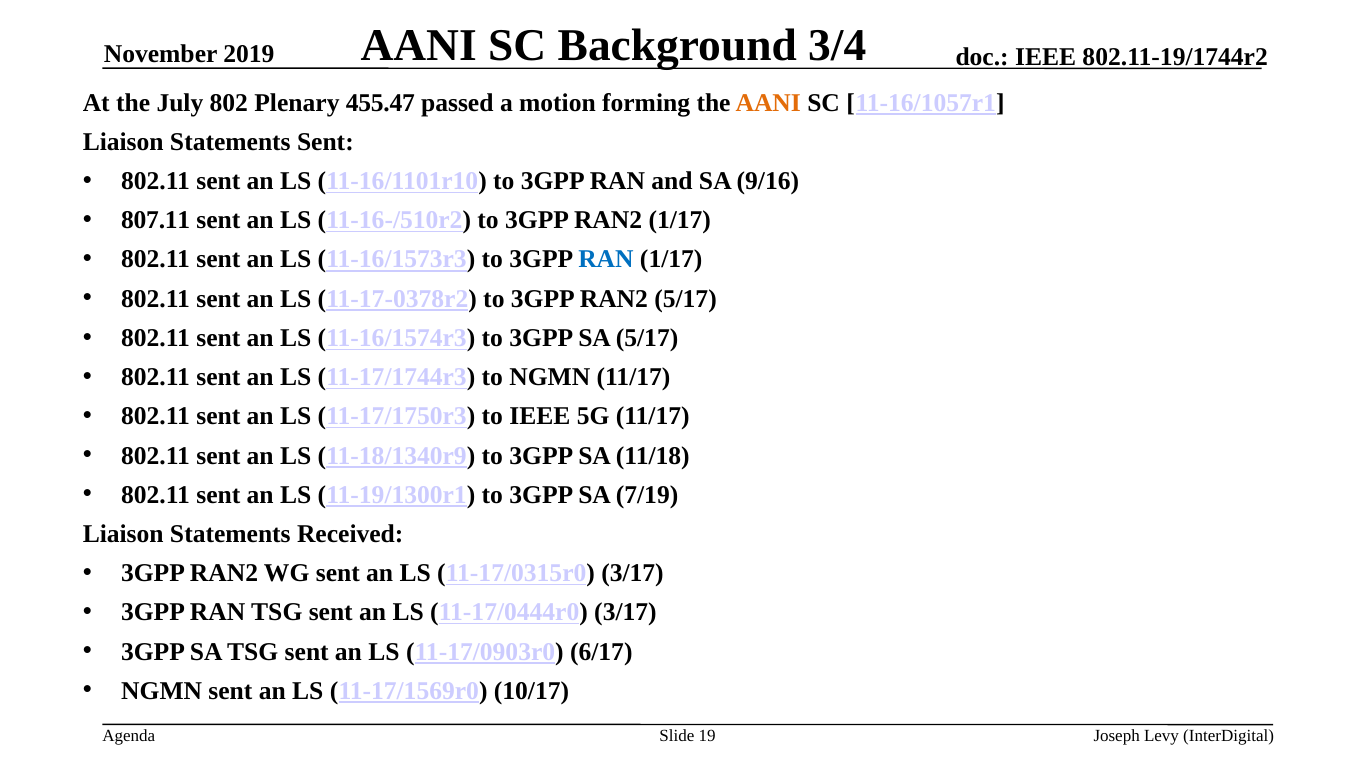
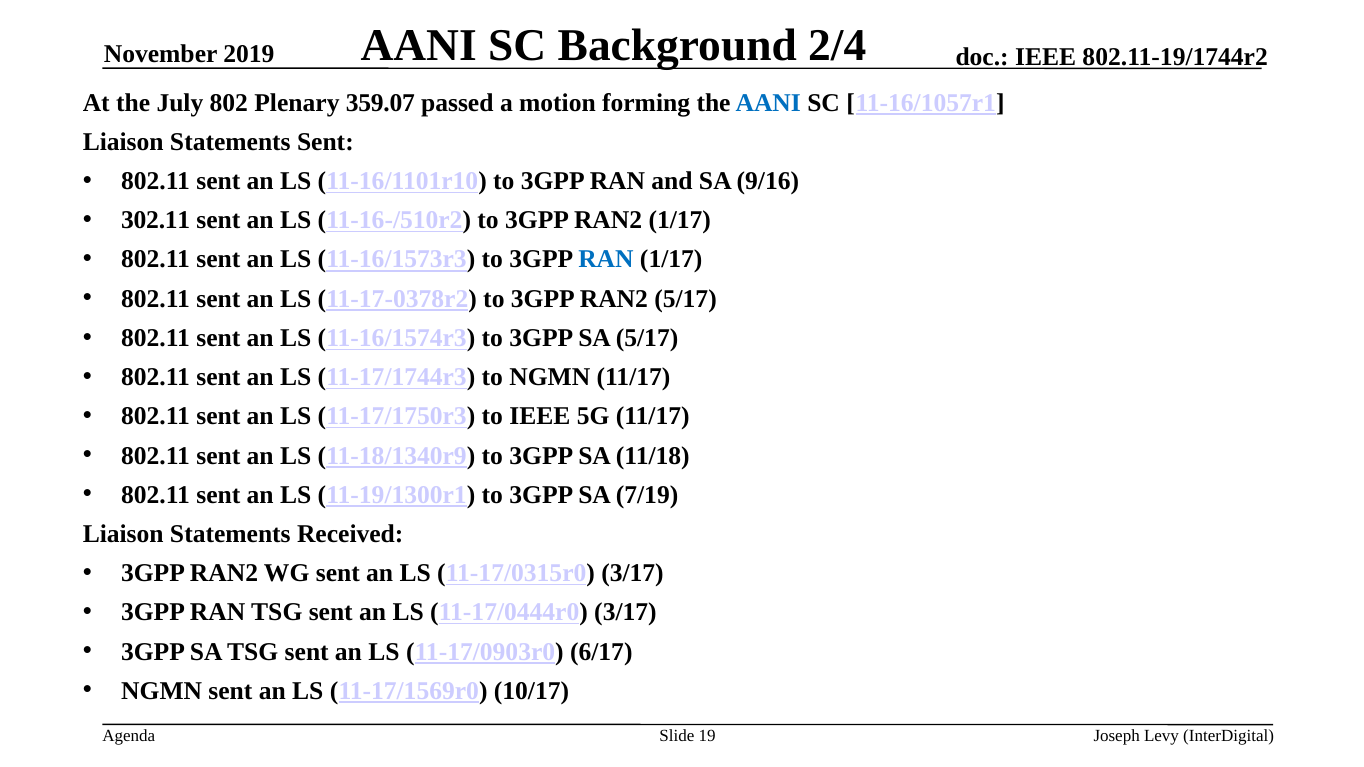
3/4: 3/4 -> 2/4
455.47: 455.47 -> 359.07
AANI at (768, 103) colour: orange -> blue
807.11: 807.11 -> 302.11
